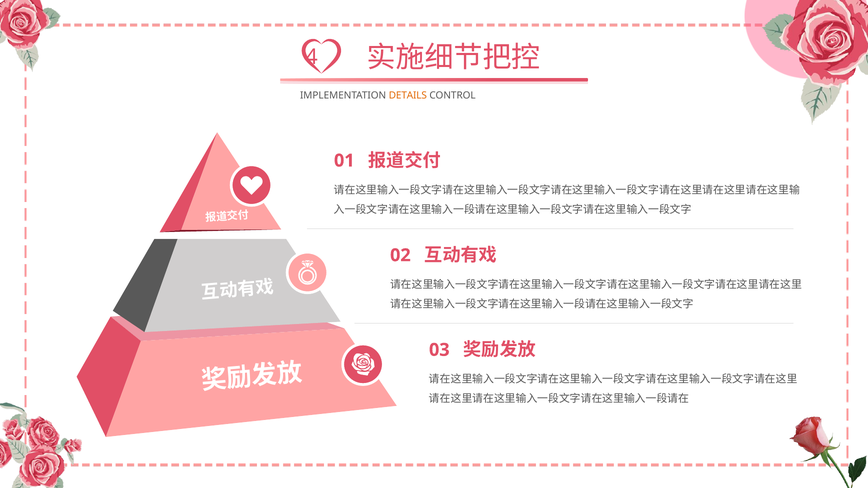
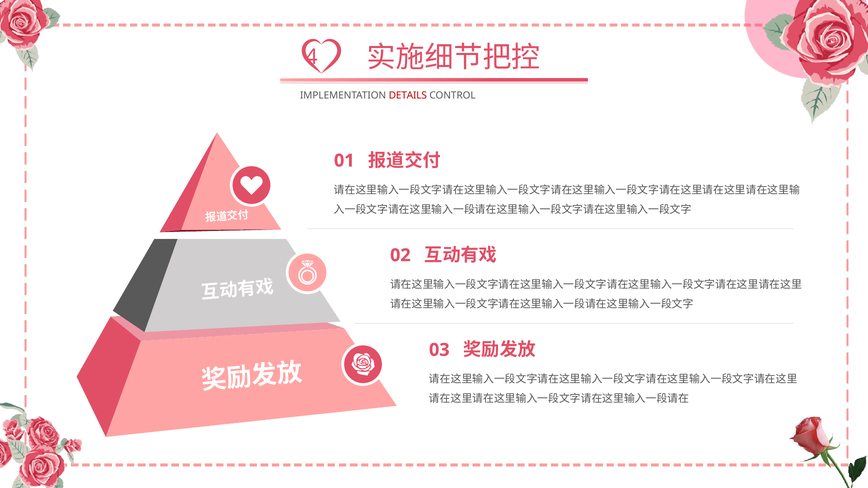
DETAILS colour: orange -> red
